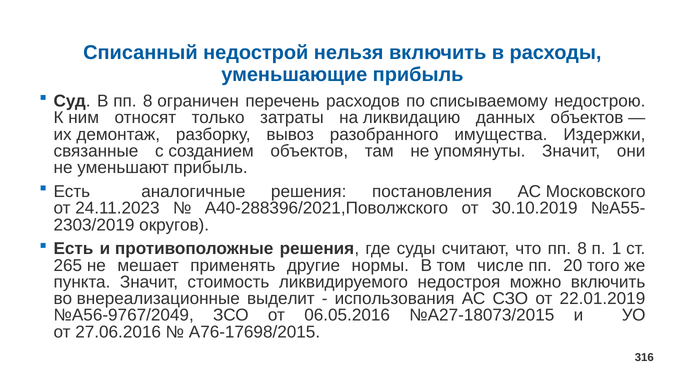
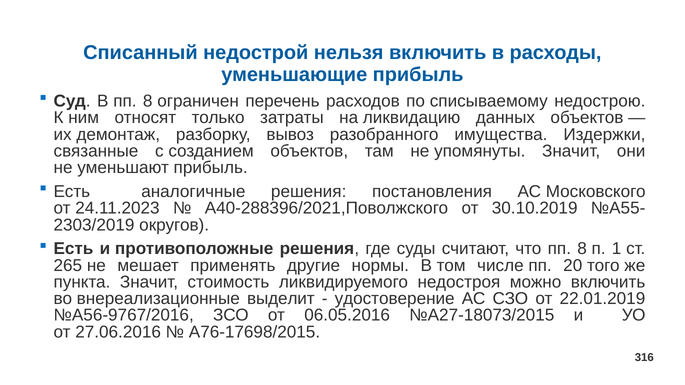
использования: использования -> удостоверение
№А56-9767/2049: №А56-9767/2049 -> №А56-9767/2016
